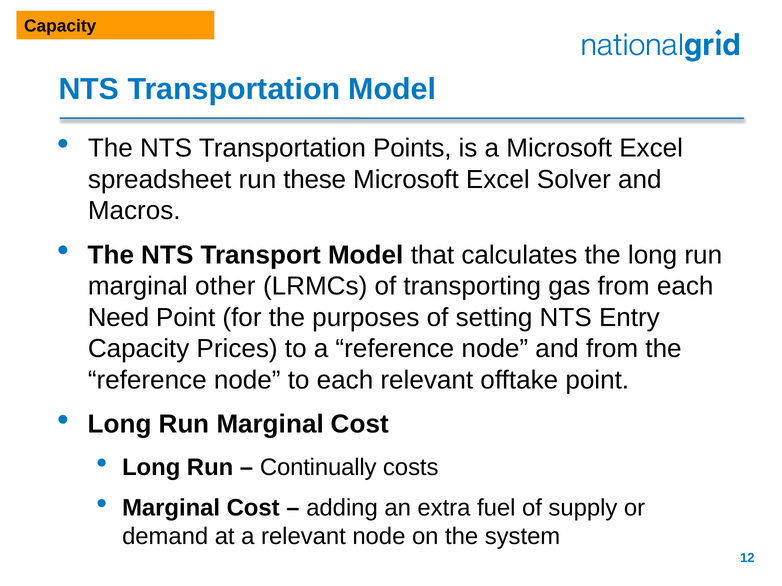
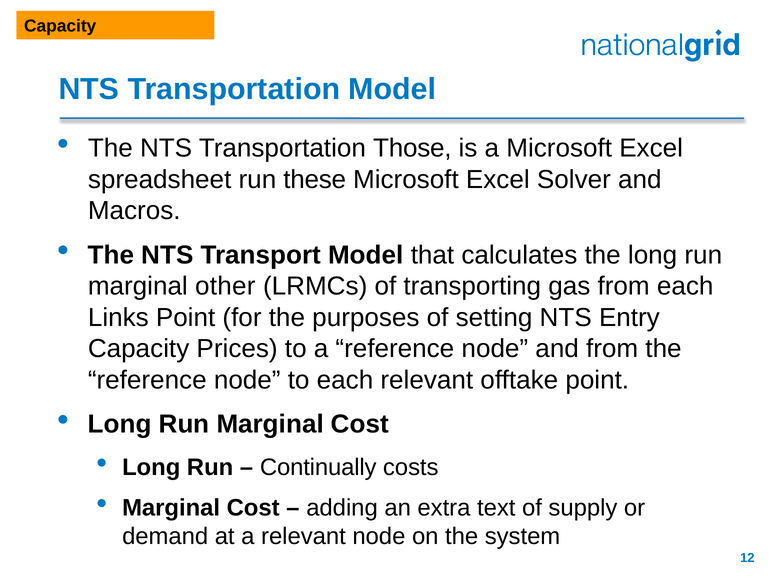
Points: Points -> Those
Need: Need -> Links
fuel: fuel -> text
